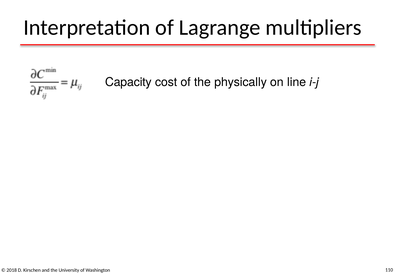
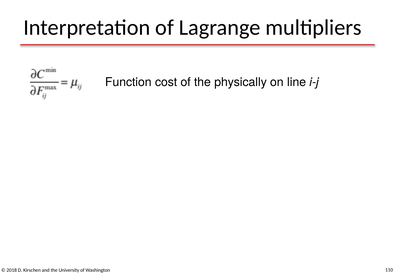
Capacity: Capacity -> Function
